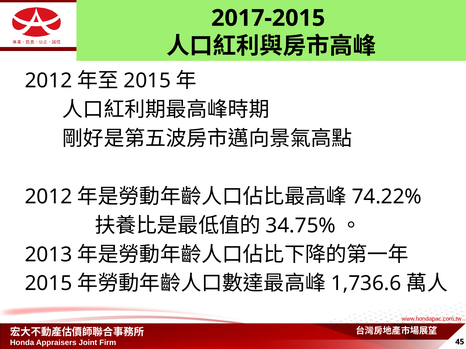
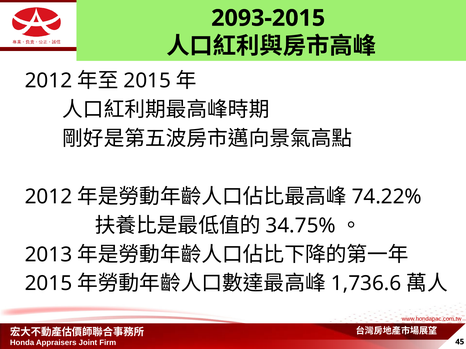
2017-2015: 2017-2015 -> 2093-2015
